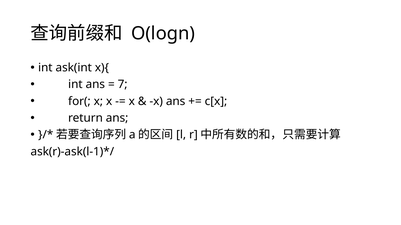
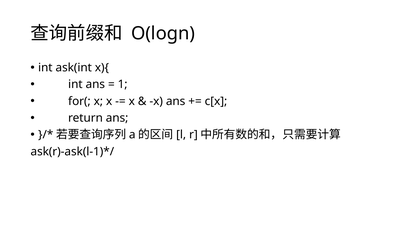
7: 7 -> 1
